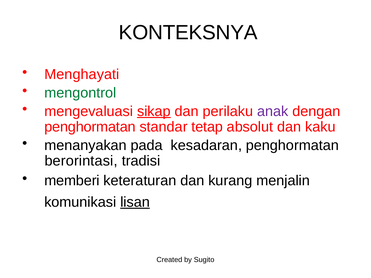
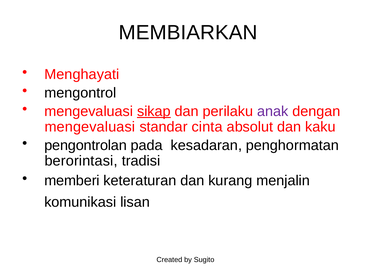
KONTEKSNYA: KONTEKSNYA -> MEMBIARKAN
mengontrol colour: green -> black
penghormatan at (90, 127): penghormatan -> mengevaluasi
tetap: tetap -> cinta
menanyakan: menanyakan -> pengontrolan
lisan underline: present -> none
